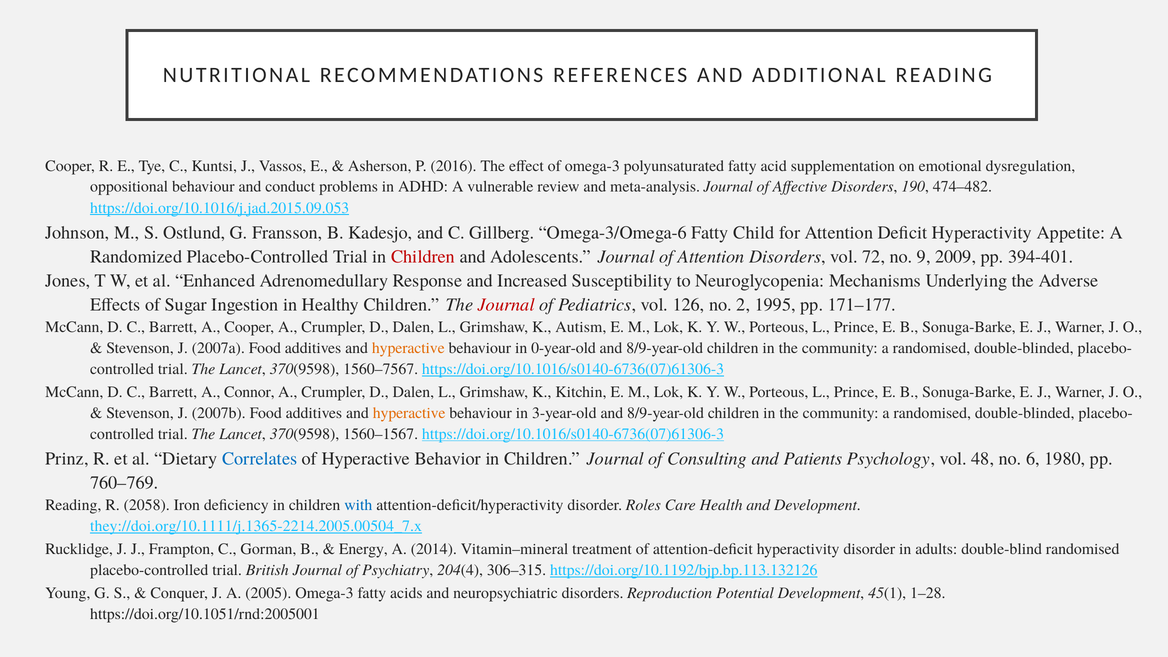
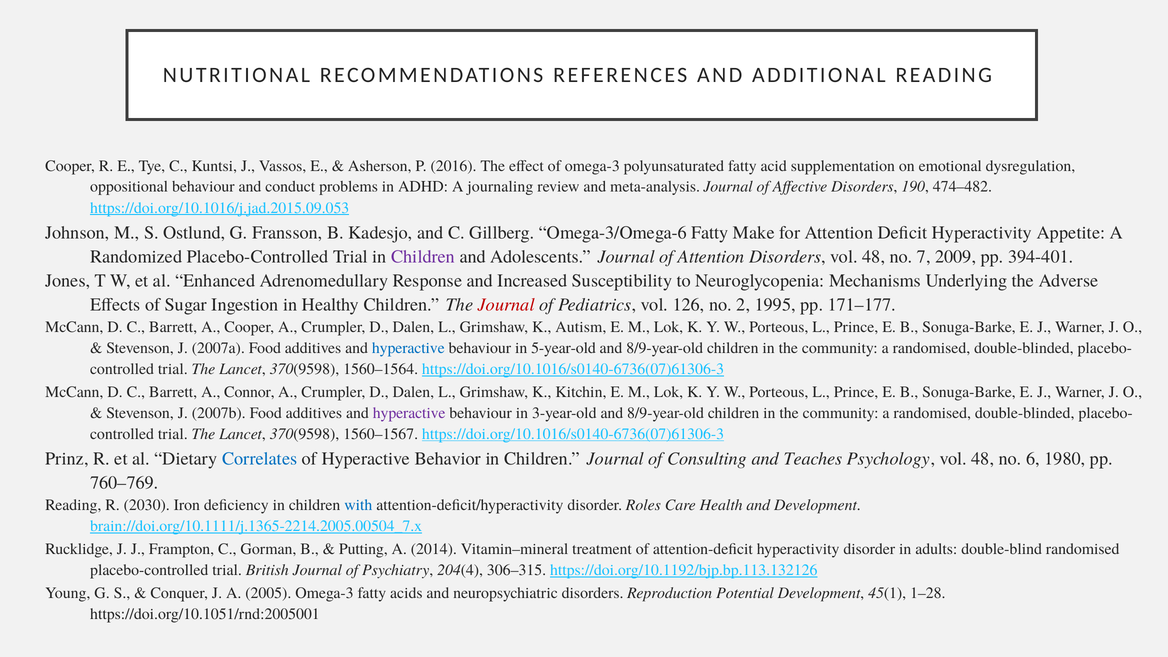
vulnerable: vulnerable -> journaling
Child: Child -> Make
Children at (423, 257) colour: red -> purple
Disorders vol 72: 72 -> 48
9: 9 -> 7
hyperactive at (408, 348) colour: orange -> blue
0-year-old: 0-year-old -> 5-year-old
1560–7567: 1560–7567 -> 1560–1564
hyperactive at (409, 413) colour: orange -> purple
Patients: Patients -> Teaches
2058: 2058 -> 2030
they://doi.org/10.1111/j.1365-2214.2005.00504_7.x: they://doi.org/10.1111/j.1365-2214.2005.00504_7.x -> brain://doi.org/10.1111/j.1365-2214.2005.00504_7.x
Energy: Energy -> Putting
